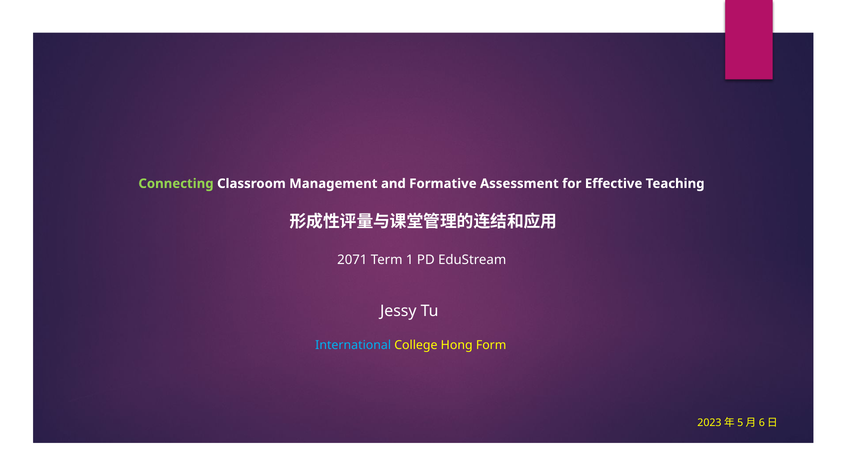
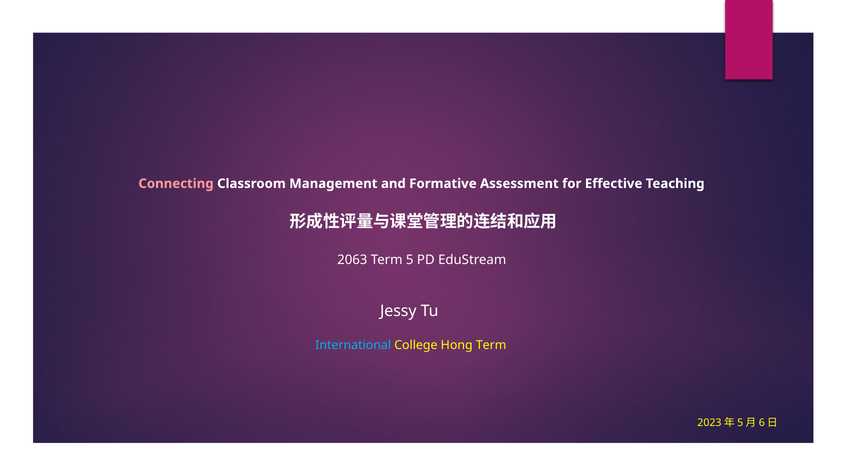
Connecting colour: light green -> pink
2071: 2071 -> 2063
1: 1 -> 5
Hong Form: Form -> Term
